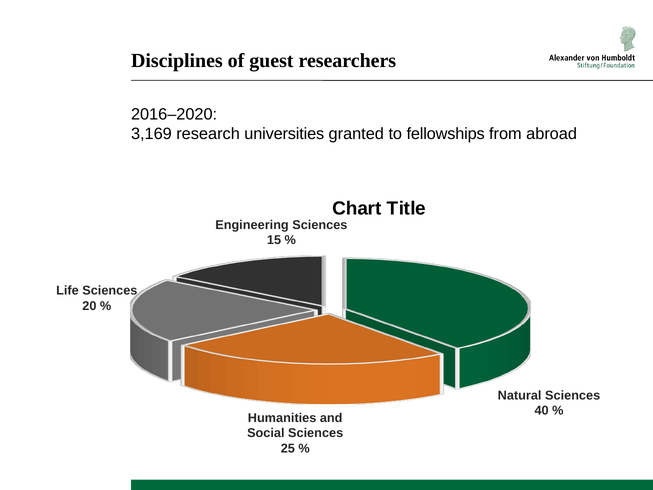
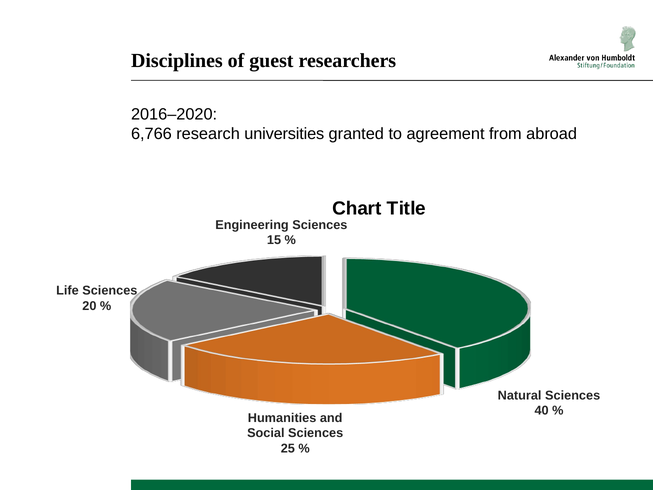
3,169: 3,169 -> 6,766
fellowships: fellowships -> agreement
